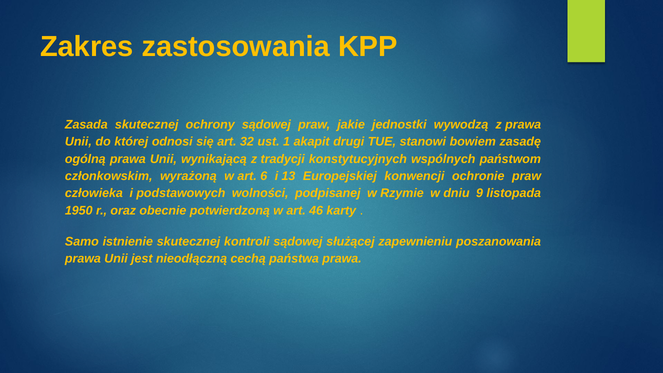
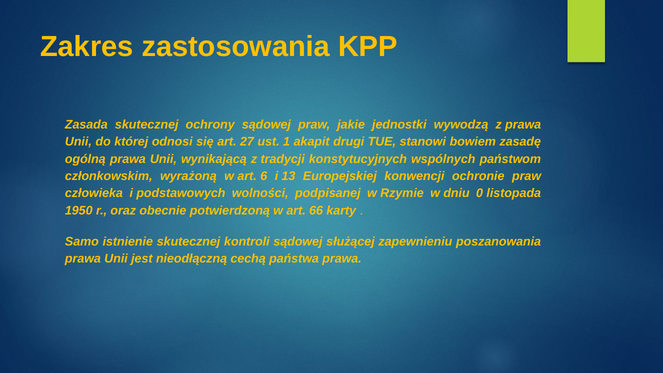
32: 32 -> 27
9: 9 -> 0
46: 46 -> 66
